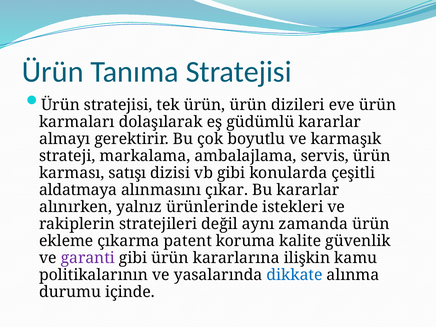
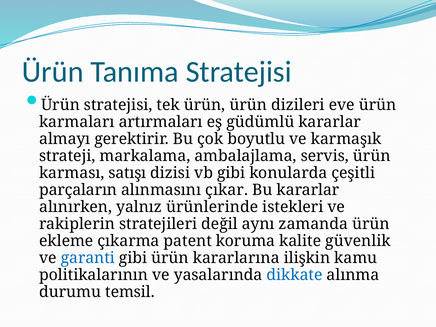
dolaşılarak: dolaşılarak -> artırmaları
aldatmaya: aldatmaya -> parçaların
garanti colour: purple -> blue
içinde: içinde -> temsil
